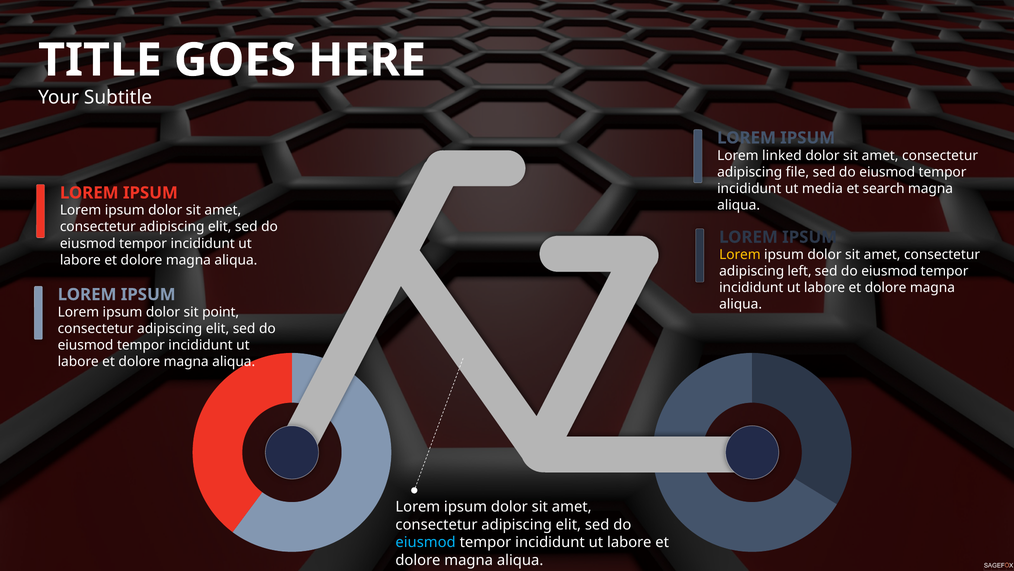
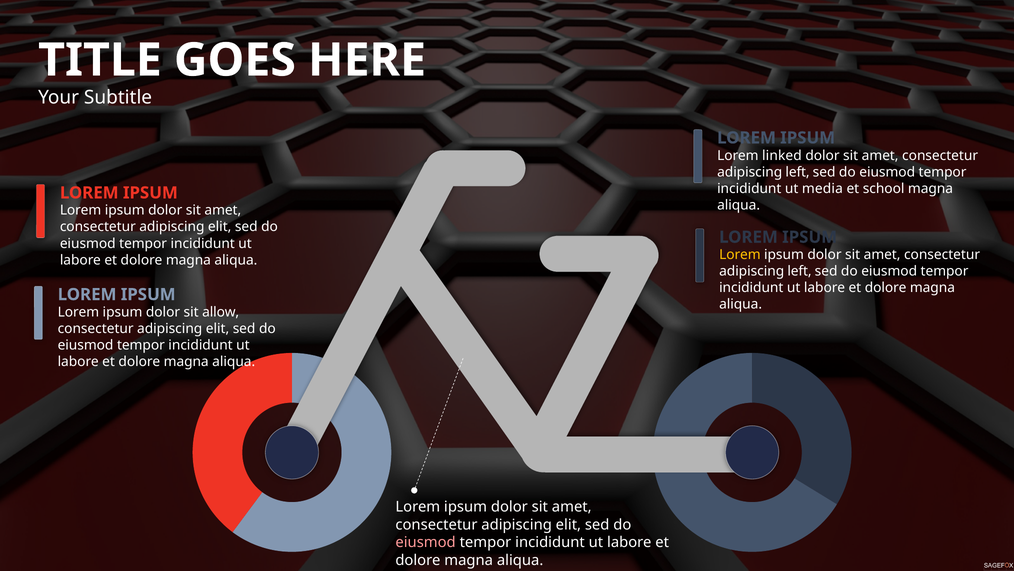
file at (797, 172): file -> left
search: search -> school
point: point -> allow
eiusmod at (426, 542) colour: light blue -> pink
